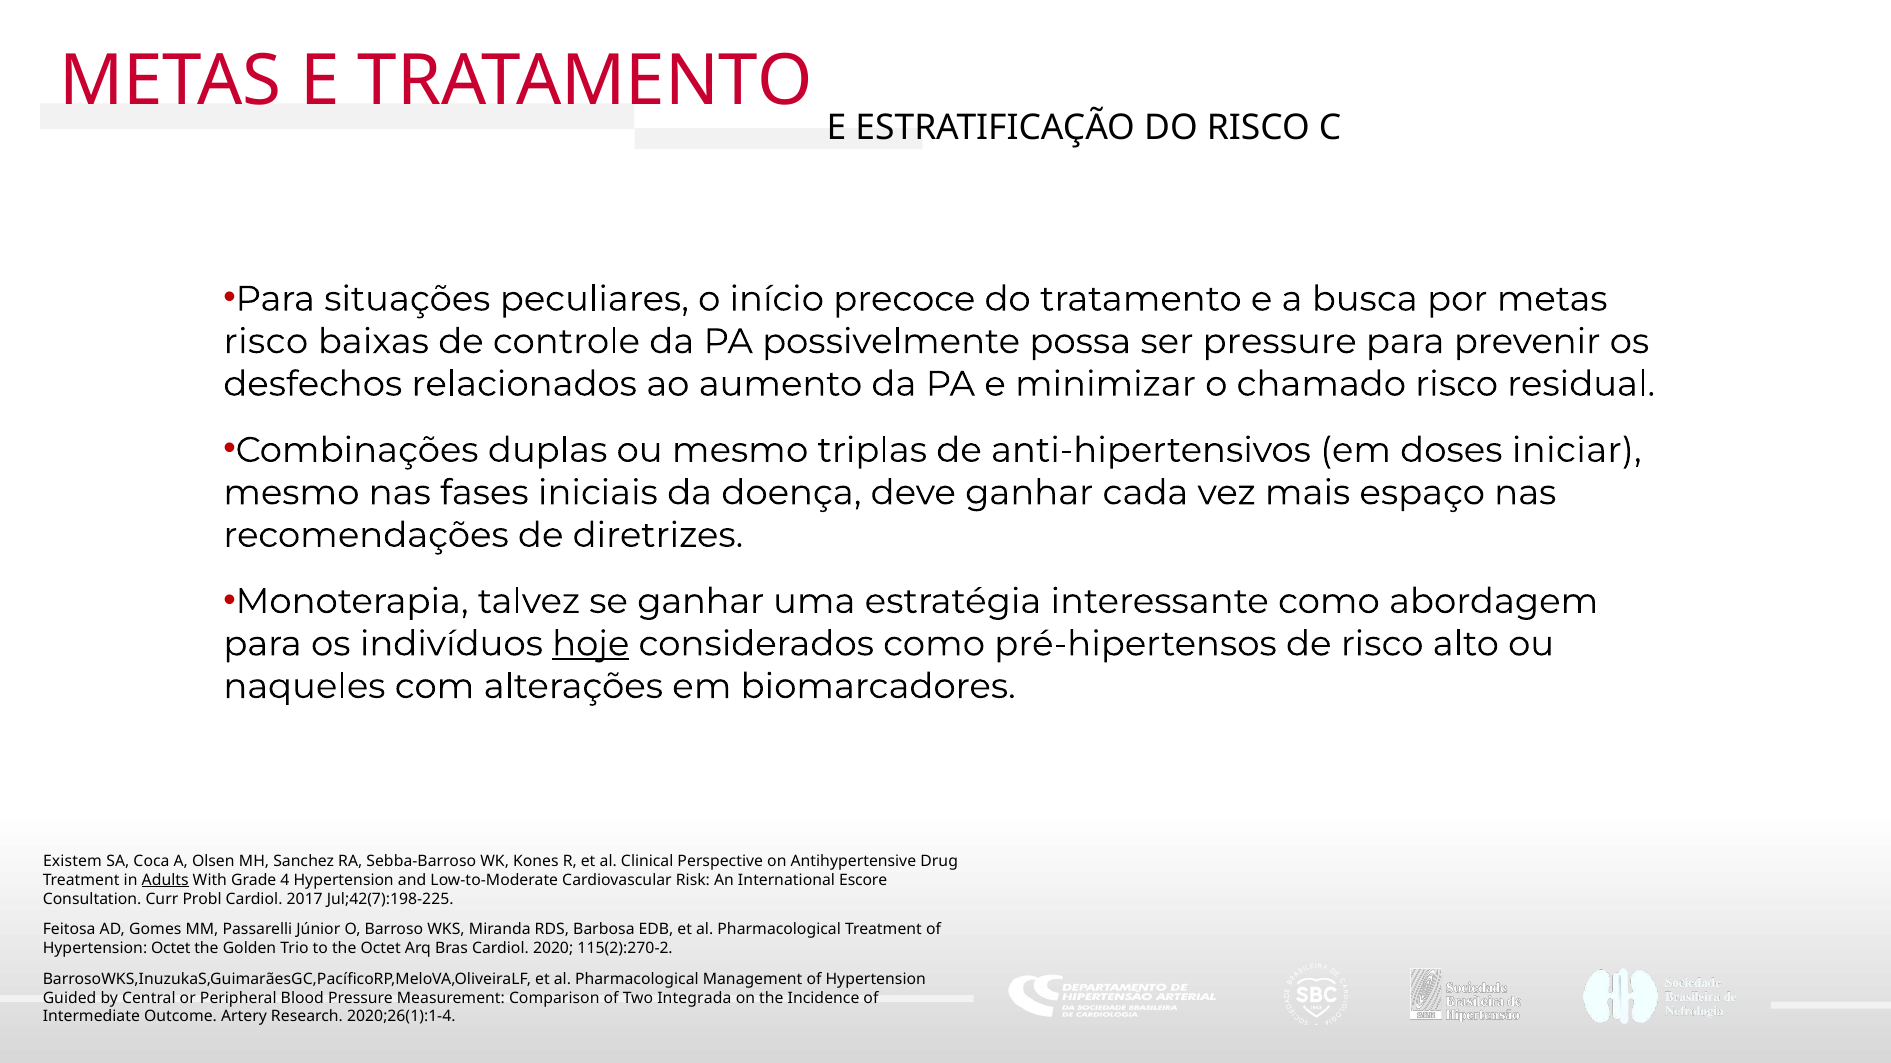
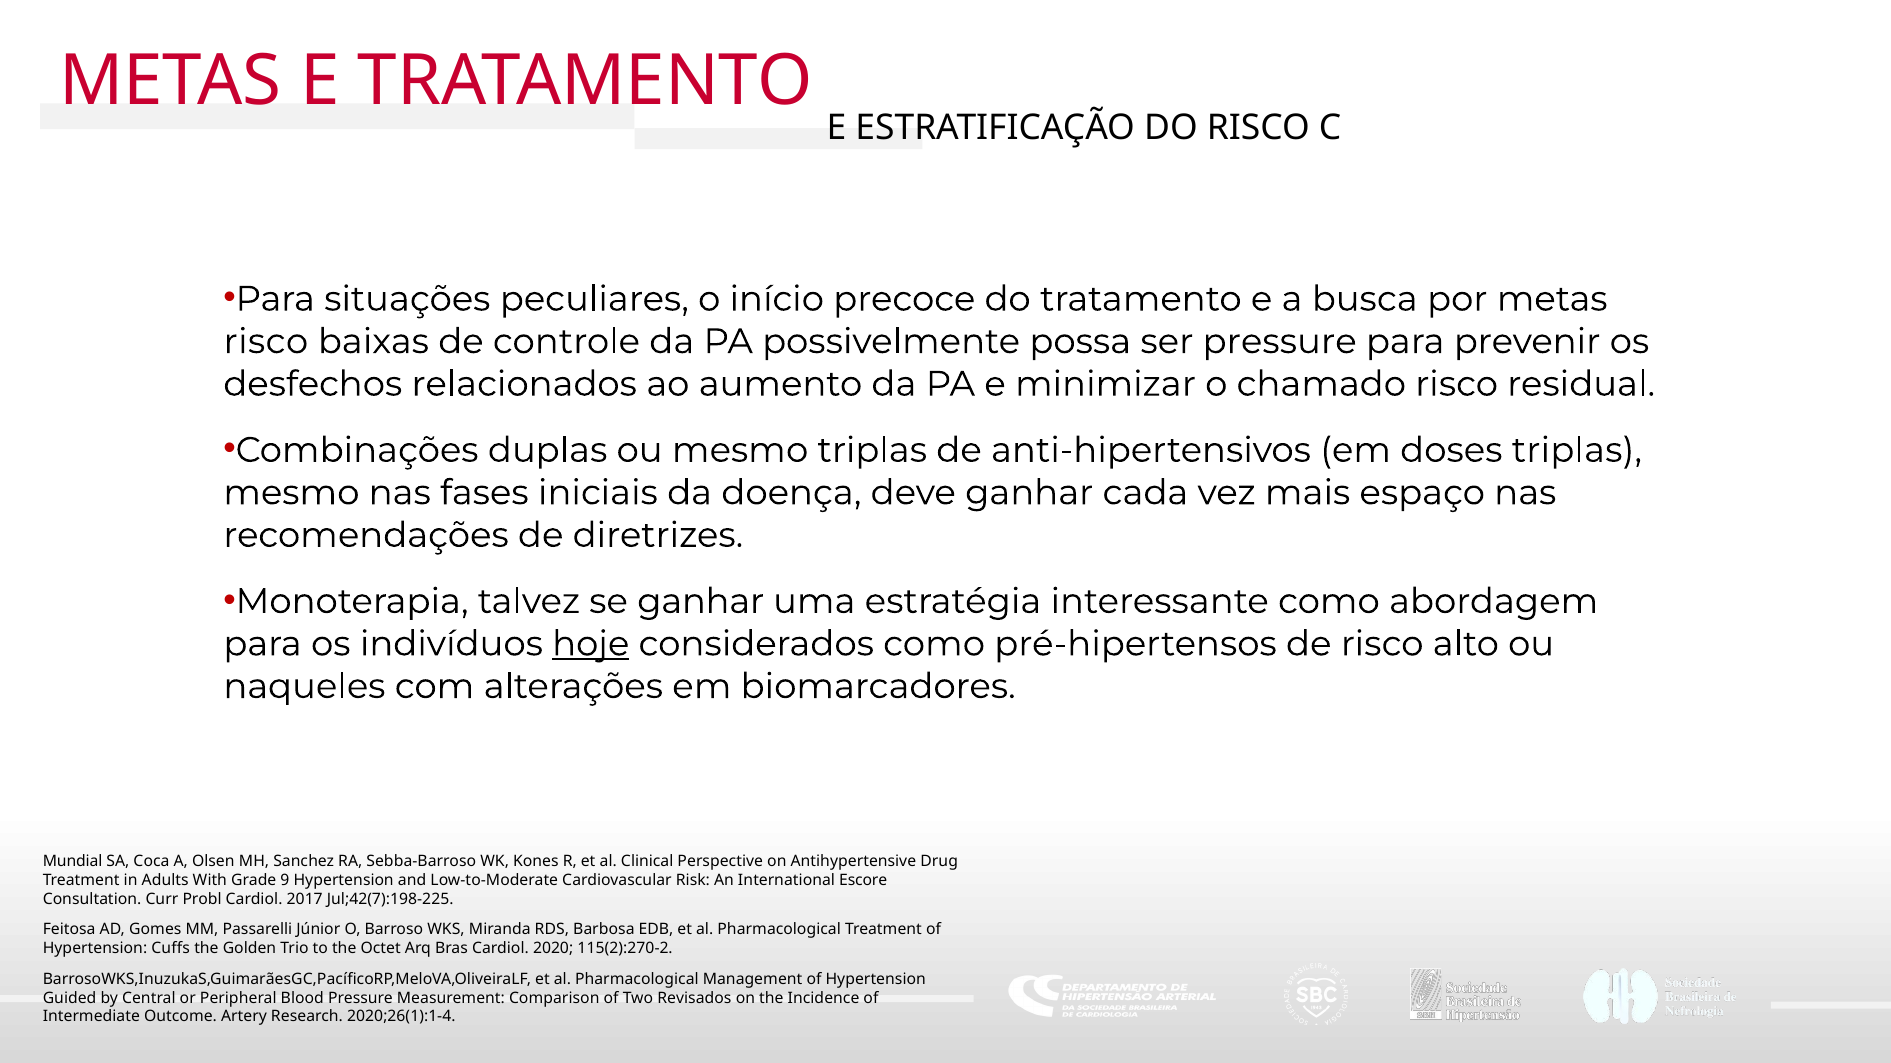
doses iniciar: iniciar -> triplas
Existem: Existem -> Mundial
Adults underline: present -> none
4: 4 -> 9
Hypertension Octet: Octet -> Cuffs
Integrada: Integrada -> Revisados
